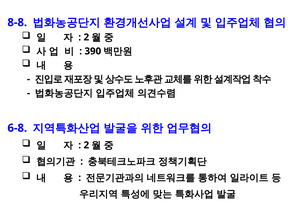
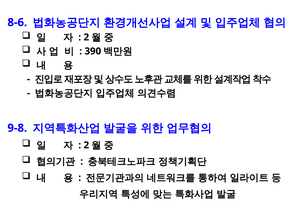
8-8: 8-8 -> 8-6
6-8: 6-8 -> 9-8
